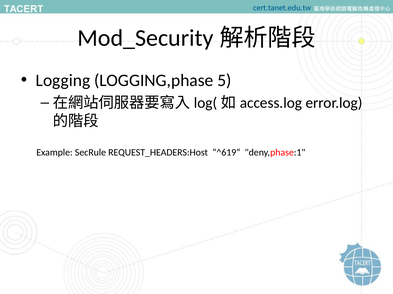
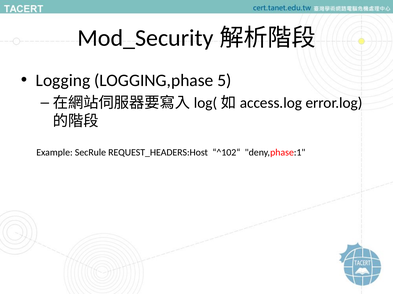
^619“: ^619“ -> ^102“
